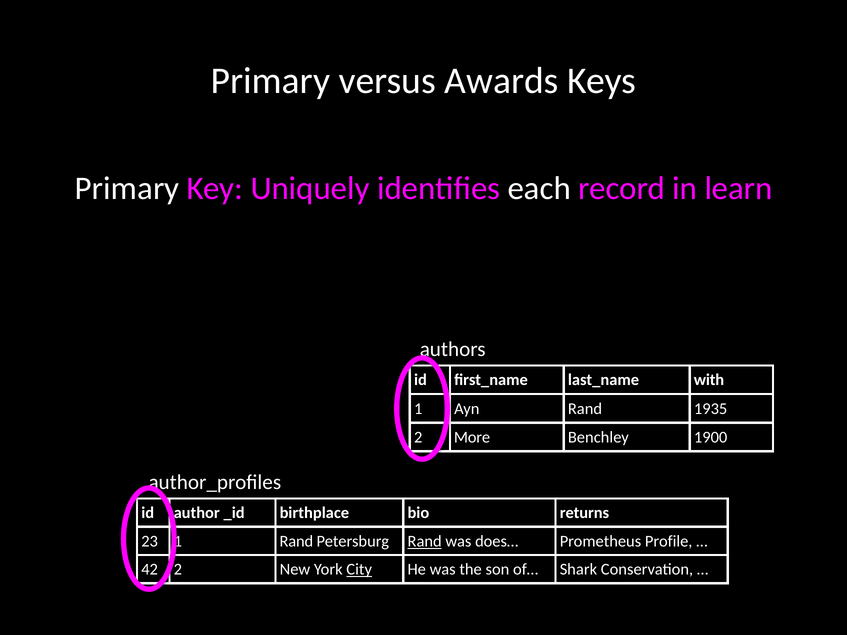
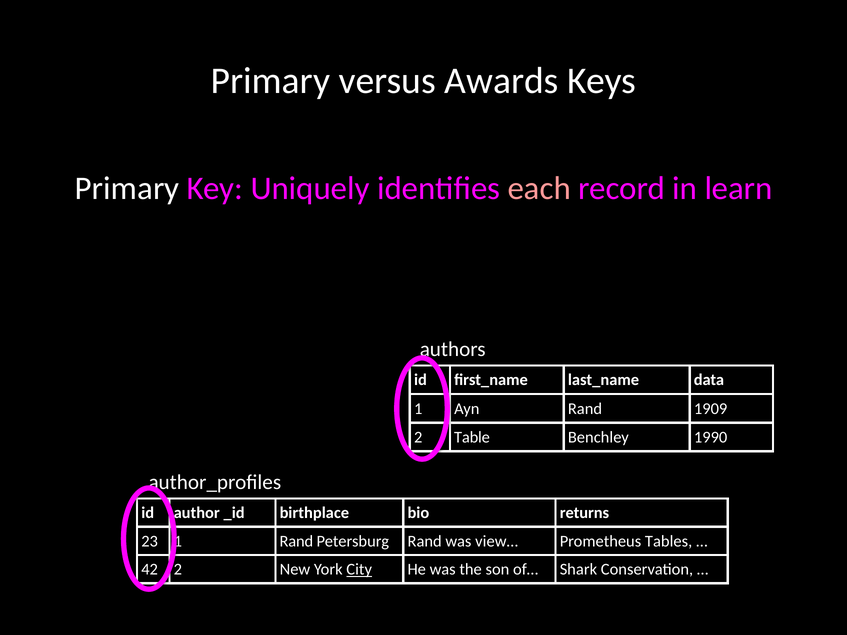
each colour: white -> pink
with: with -> data
1935: 1935 -> 1909
More: More -> Table
1900: 1900 -> 1990
Rand at (425, 541) underline: present -> none
does…: does… -> view…
Profile: Profile -> Tables
